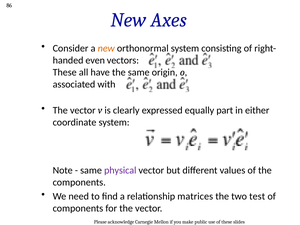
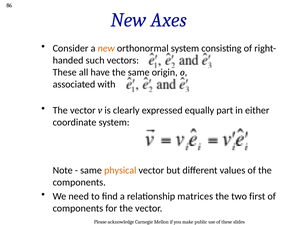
even: even -> such
physical colour: purple -> orange
test: test -> first
